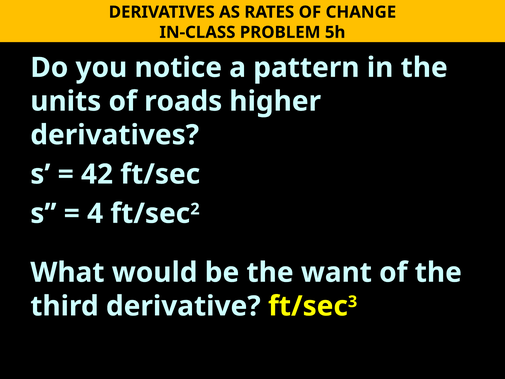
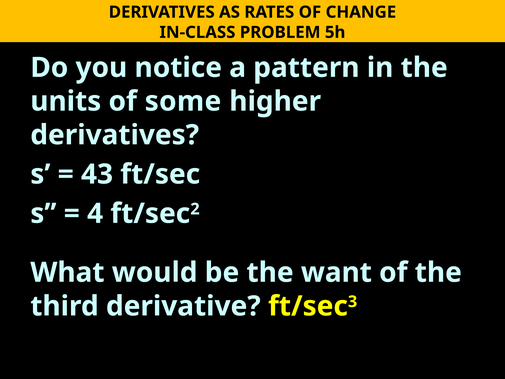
roads: roads -> some
42: 42 -> 43
